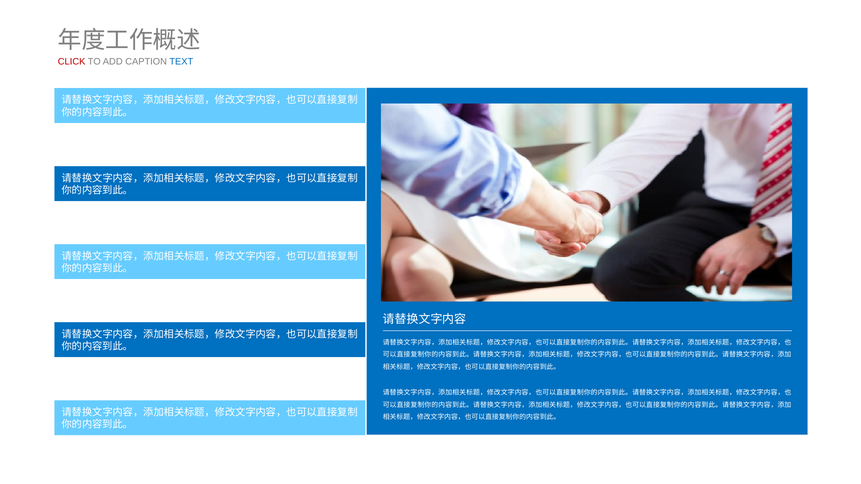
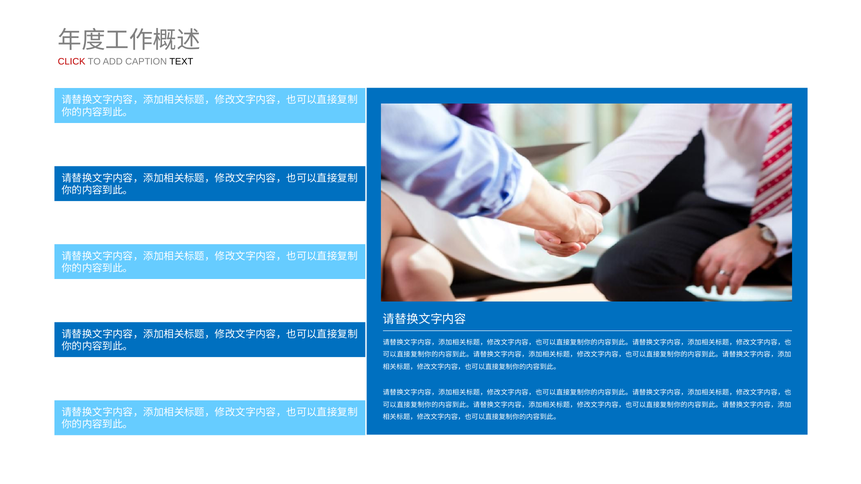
TEXT colour: blue -> black
